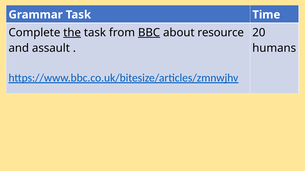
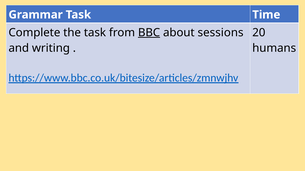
the underline: present -> none
resource: resource -> sessions
assault: assault -> writing
